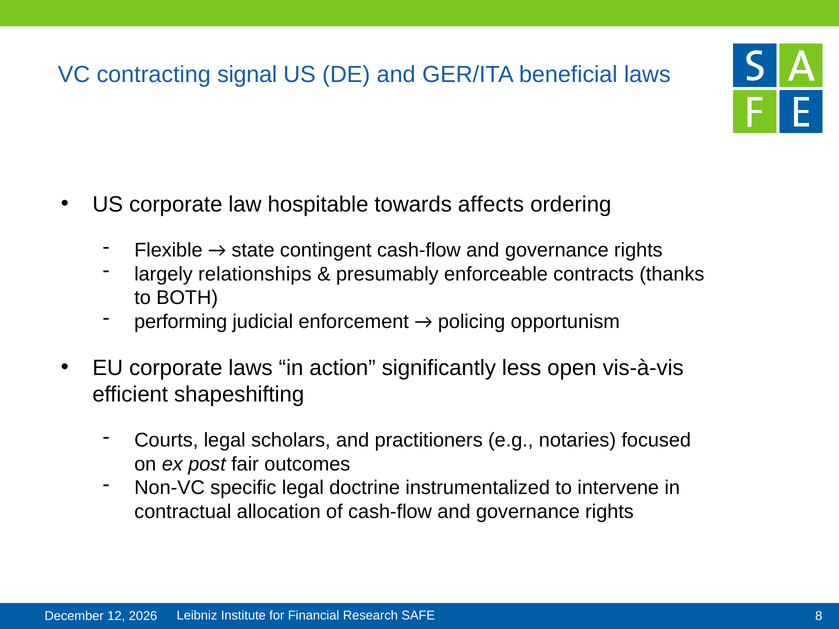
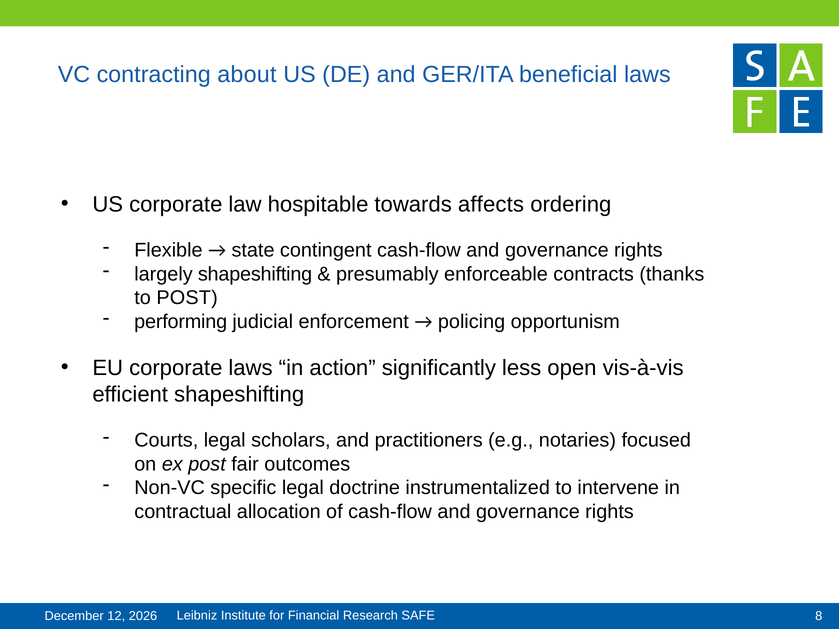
signal: signal -> about
largely relationships: relationships -> shapeshifting
to BOTH: BOTH -> POST
